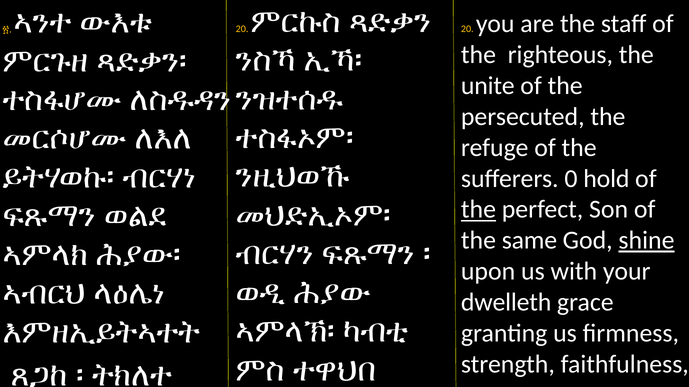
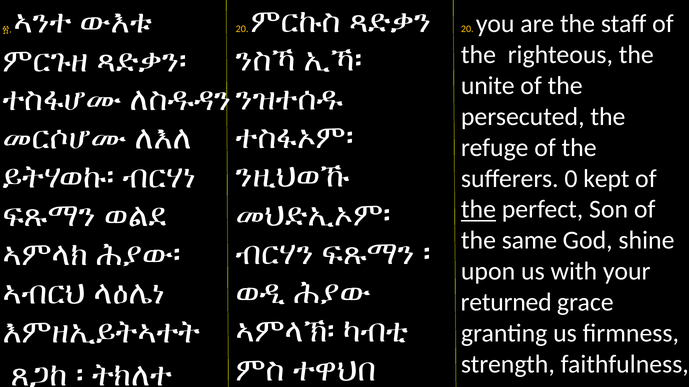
hold: hold -> kept
shine underline: present -> none
dwelleth: dwelleth -> returned
